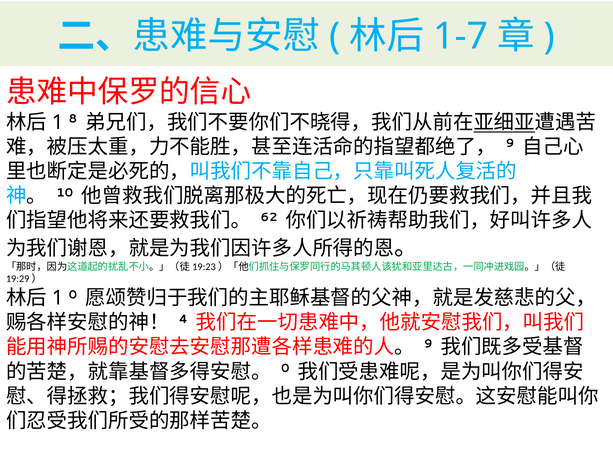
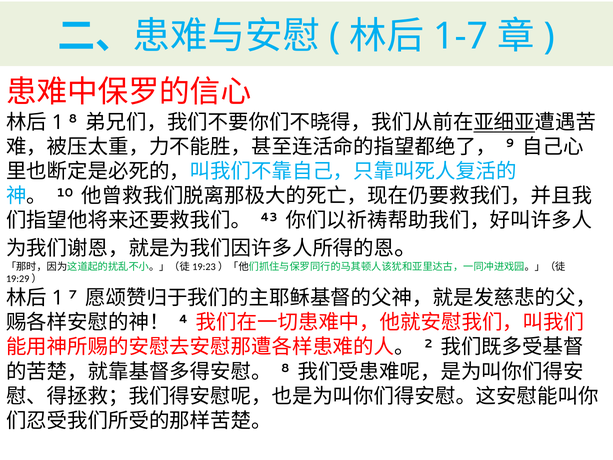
62: 62 -> 43
0 at (73, 295): 0 -> 7
9 at (428, 344): 9 -> 2
0 at (285, 368): 0 -> 8
